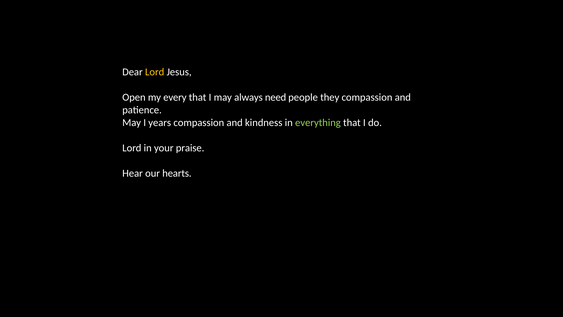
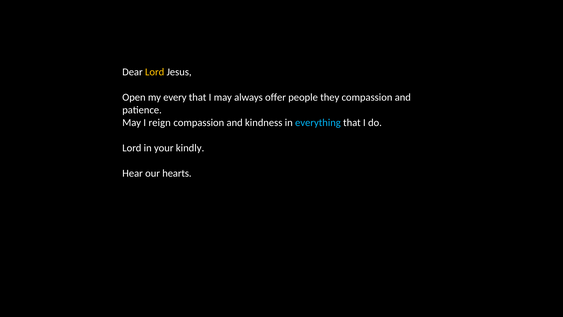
need: need -> offer
years: years -> reign
everything colour: light green -> light blue
praise: praise -> kindly
